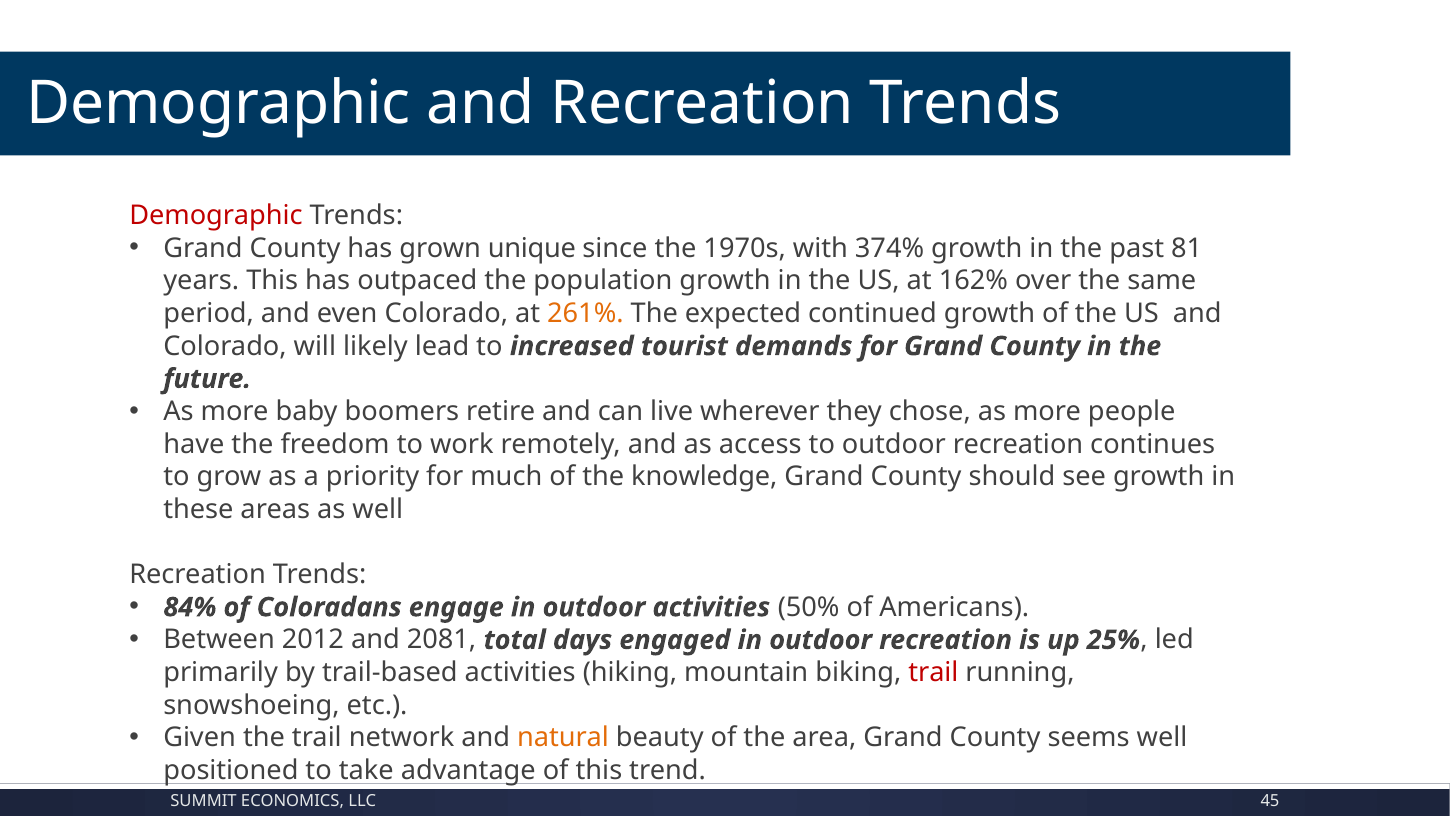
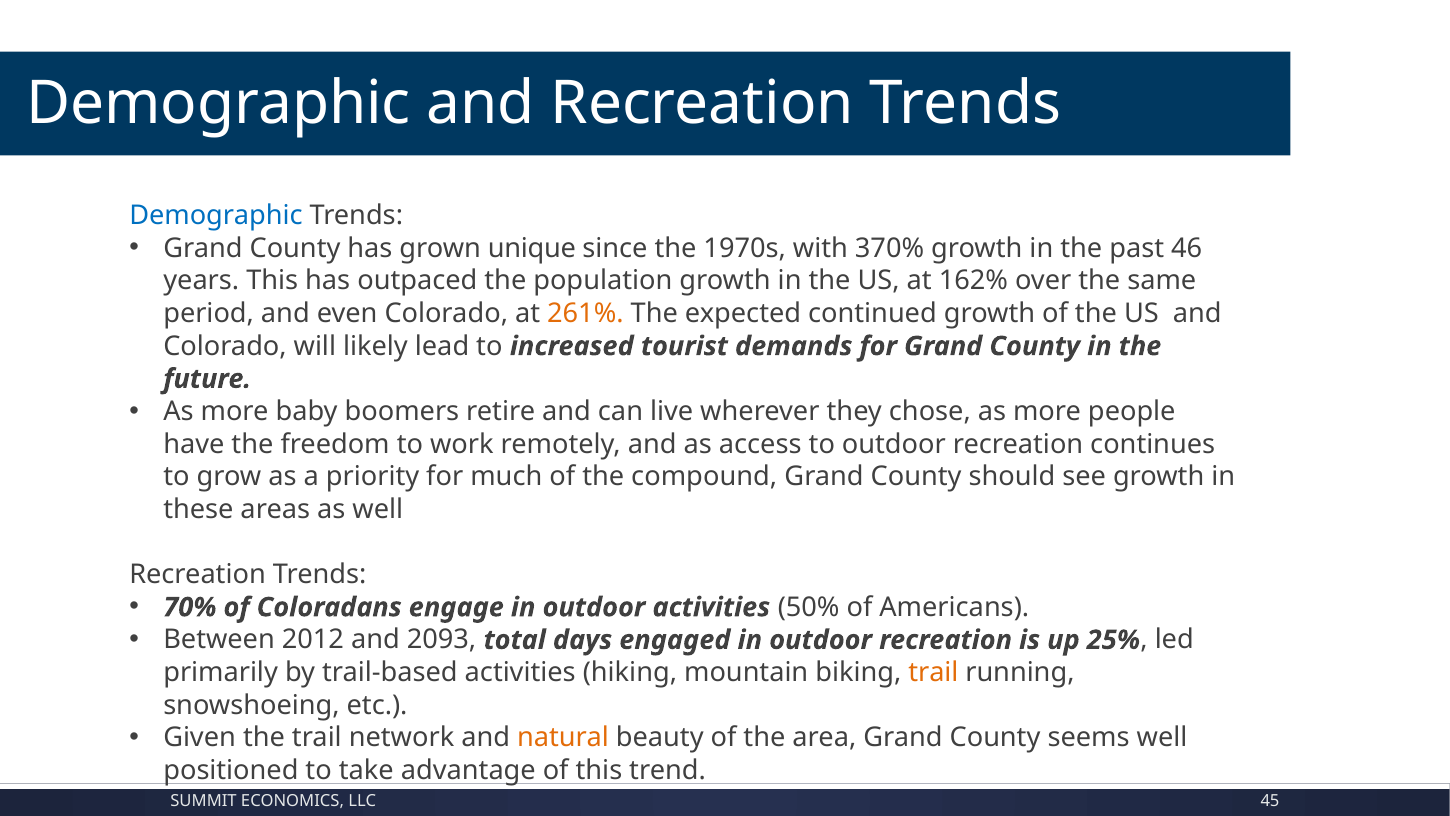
Demographic at (216, 216) colour: red -> blue
374%: 374% -> 370%
81: 81 -> 46
knowledge: knowledge -> compound
84%: 84% -> 70%
2081: 2081 -> 2093
trail at (933, 672) colour: red -> orange
